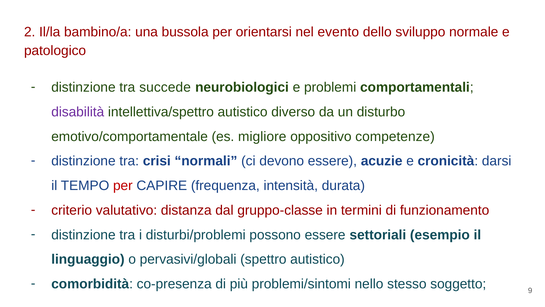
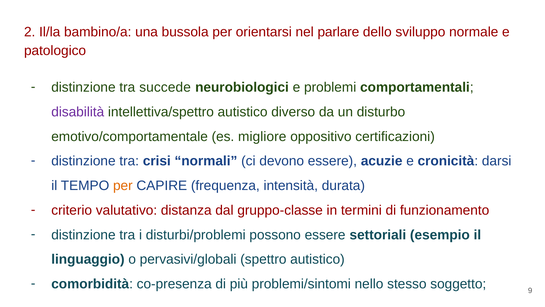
evento: evento -> parlare
competenze: competenze -> certificazioni
per at (123, 185) colour: red -> orange
